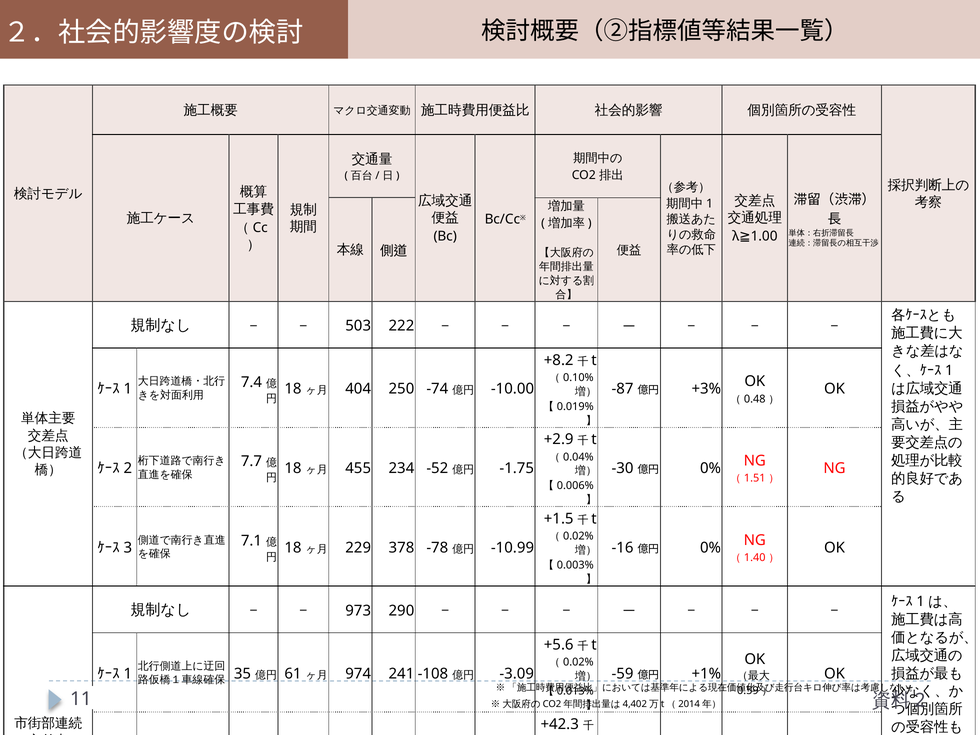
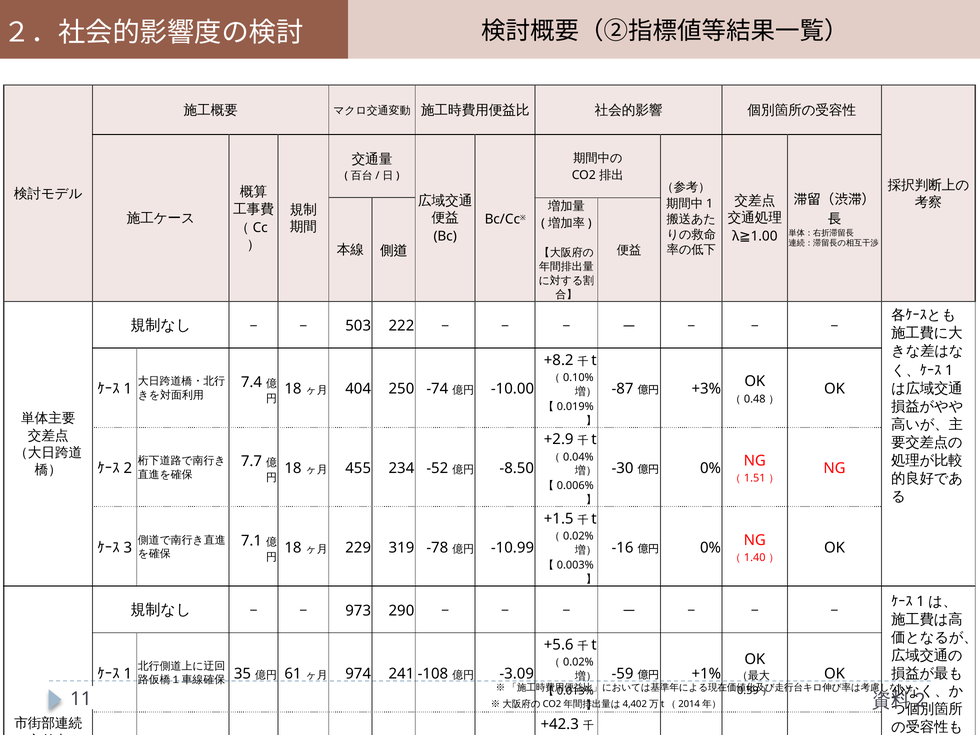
-1.75: -1.75 -> -8.50
378: 378 -> 319
